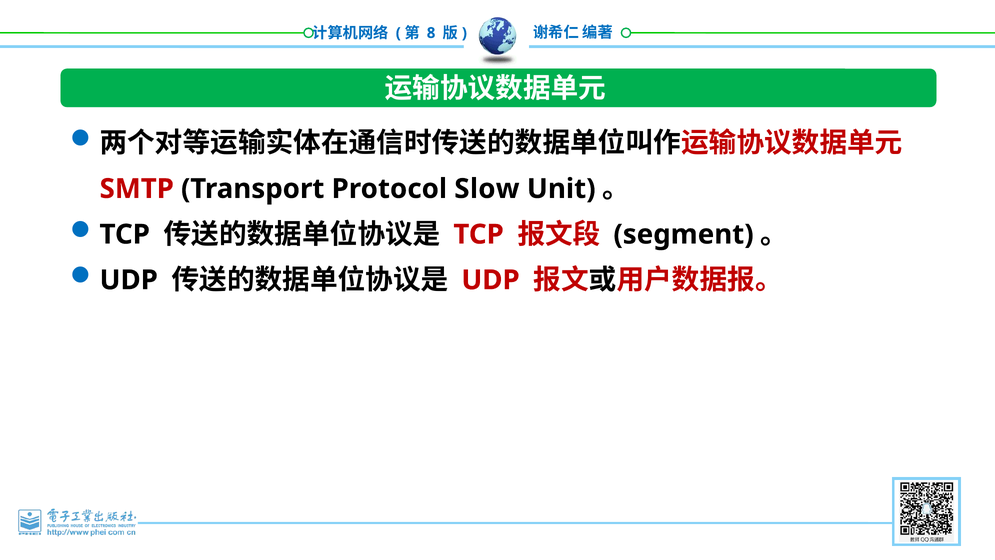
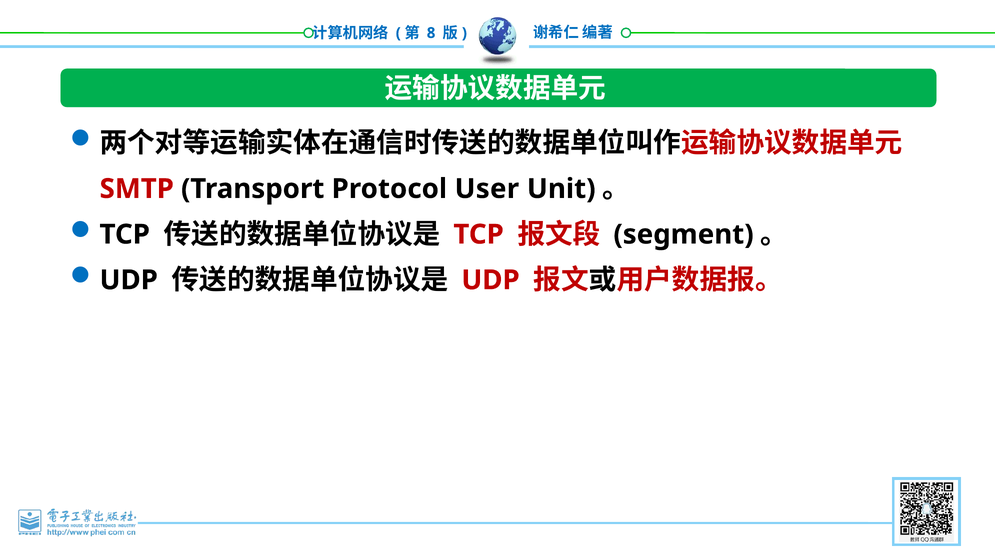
Slow: Slow -> User
